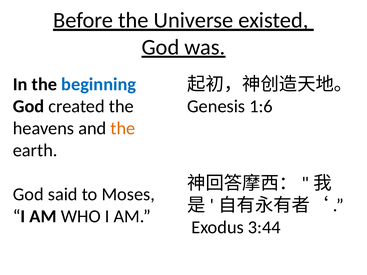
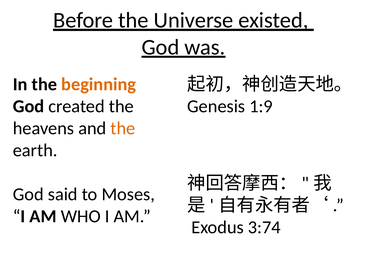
beginning colour: blue -> orange
1:6: 1:6 -> 1:9
3:44: 3:44 -> 3:74
